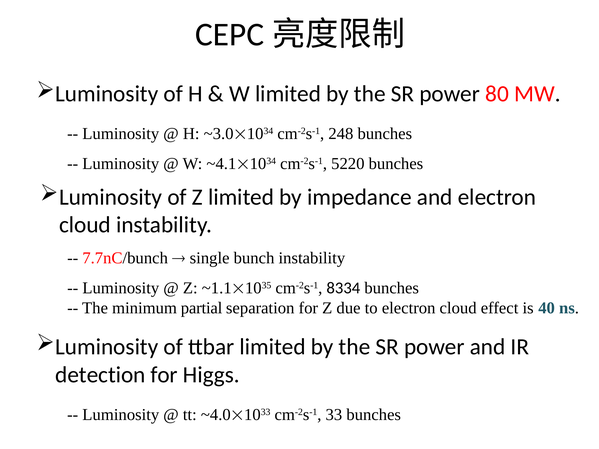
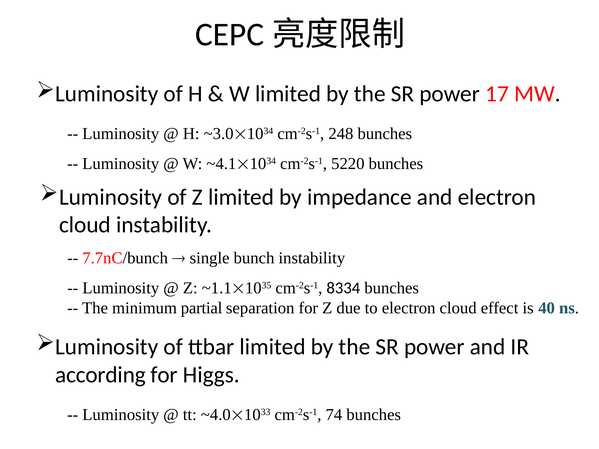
80: 80 -> 17
detection: detection -> according
33: 33 -> 74
